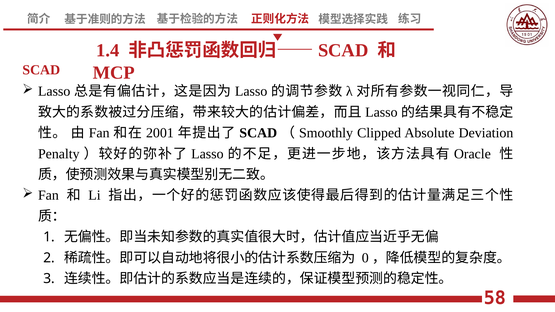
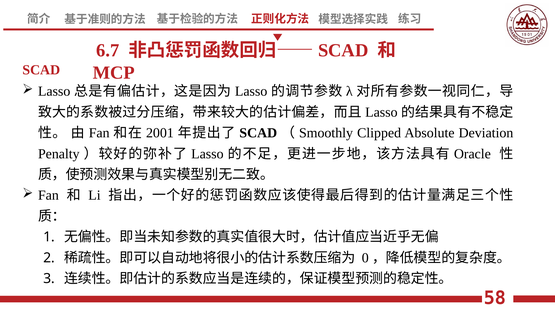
1.4: 1.4 -> 6.7
